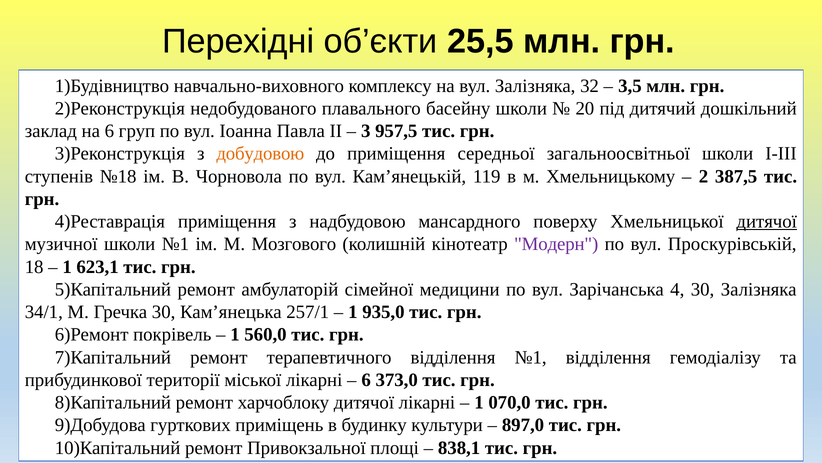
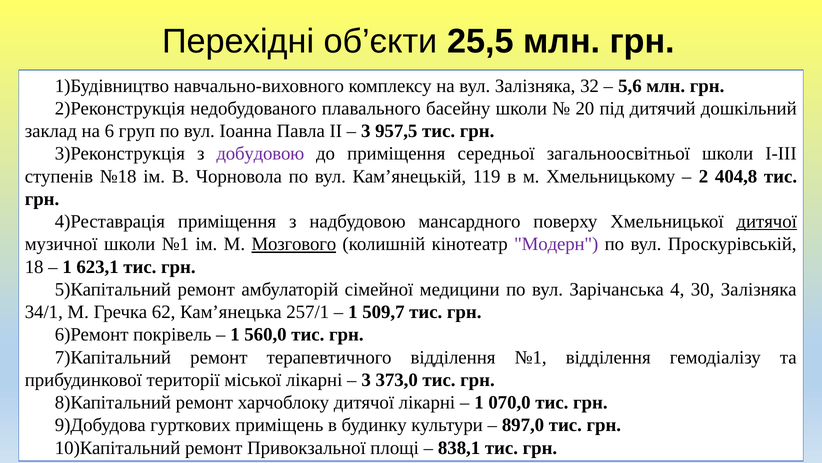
3,5: 3,5 -> 5,6
добудовою colour: orange -> purple
387,5: 387,5 -> 404,8
Мозгового underline: none -> present
Гречка 30: 30 -> 62
935,0: 935,0 -> 509,7
6 at (366, 379): 6 -> 3
